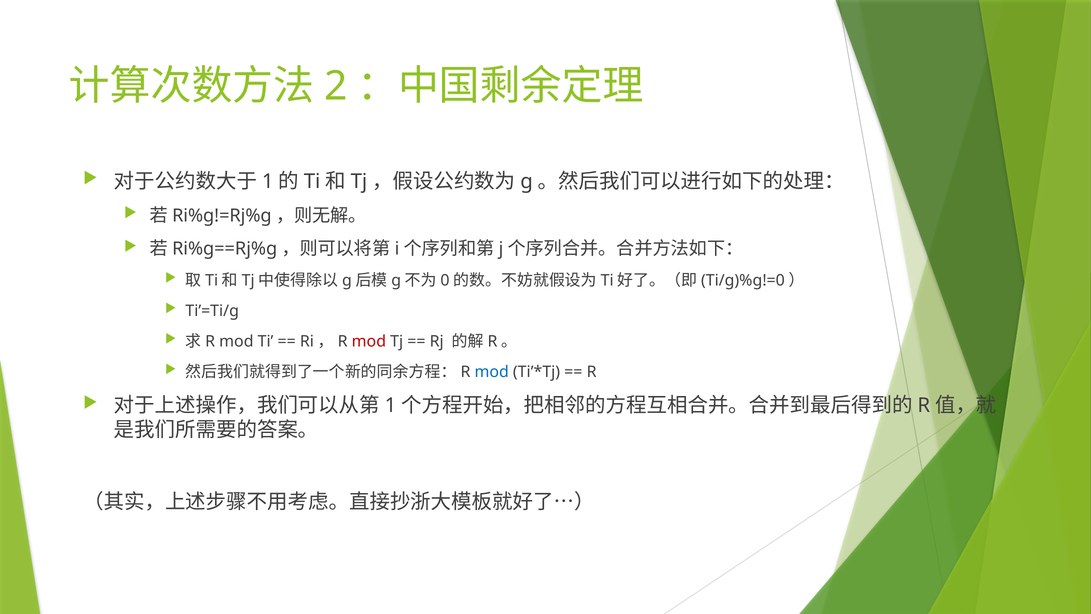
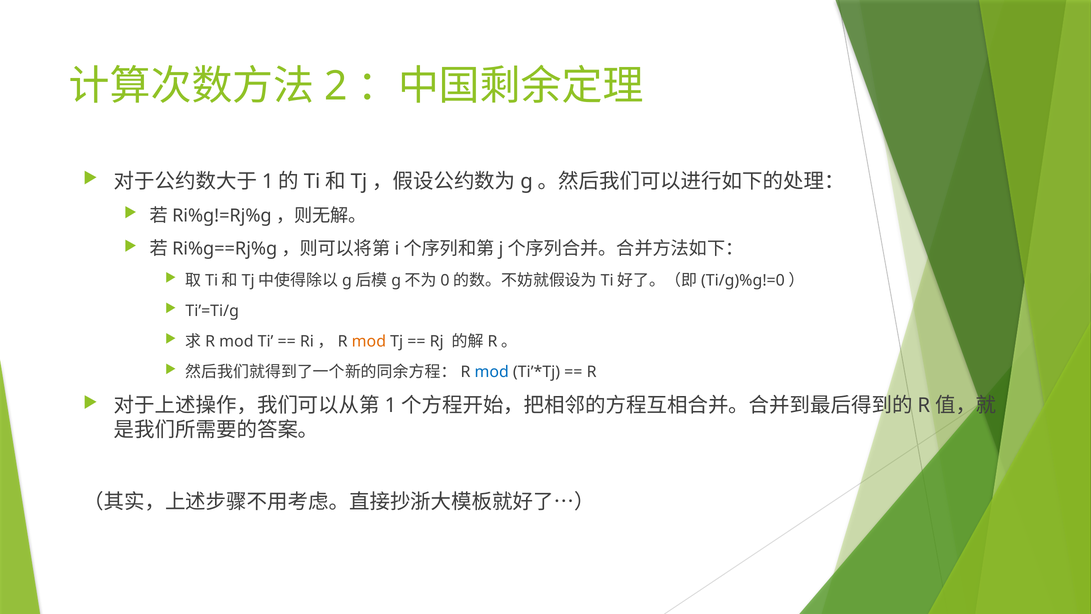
mod at (369, 341) colour: red -> orange
